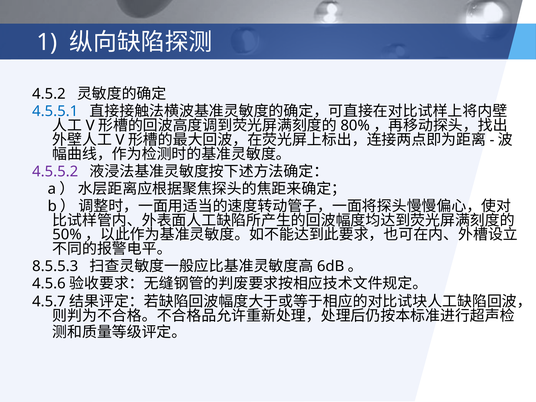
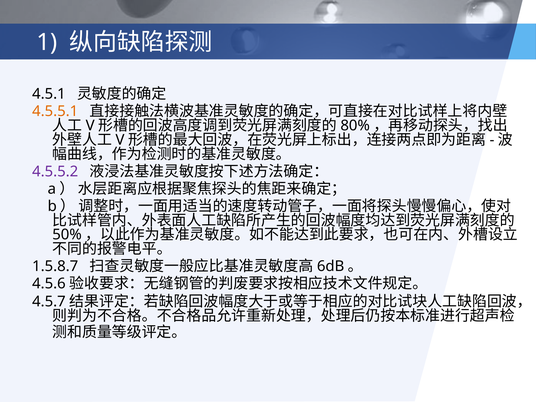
4.5.2: 4.5.2 -> 4.5.1
4.5.5.1 colour: blue -> orange
8.5.5.3: 8.5.5.3 -> 1.5.8.7
